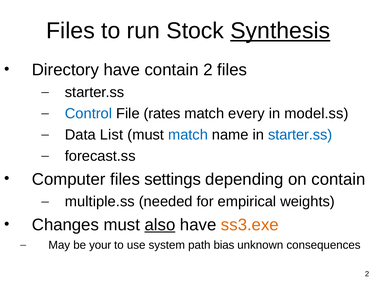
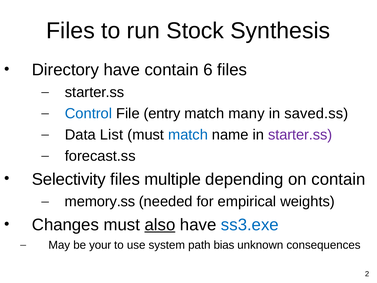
Synthesis underline: present -> none
contain 2: 2 -> 6
rates: rates -> entry
every: every -> many
model.ss: model.ss -> saved.ss
starter.ss at (300, 135) colour: blue -> purple
Computer: Computer -> Selectivity
settings: settings -> multiple
multiple.ss: multiple.ss -> memory.ss
ss3.exe colour: orange -> blue
